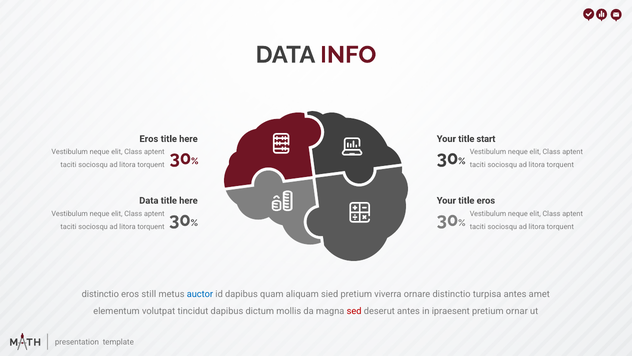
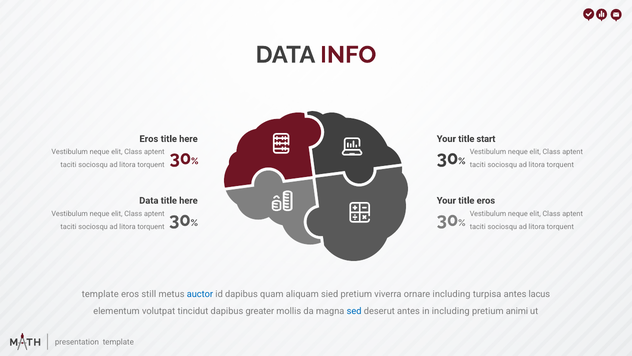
distinctio at (100, 294): distinctio -> template
ornare distinctio: distinctio -> including
amet: amet -> lacus
dictum: dictum -> greater
sed colour: red -> blue
in ipraesent: ipraesent -> including
ornar: ornar -> animi
